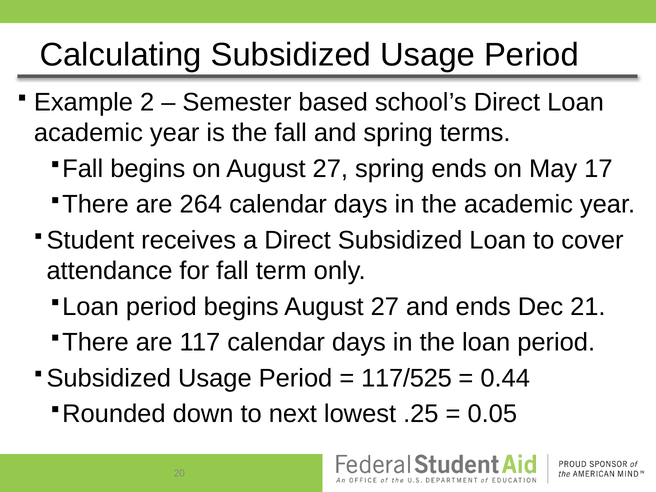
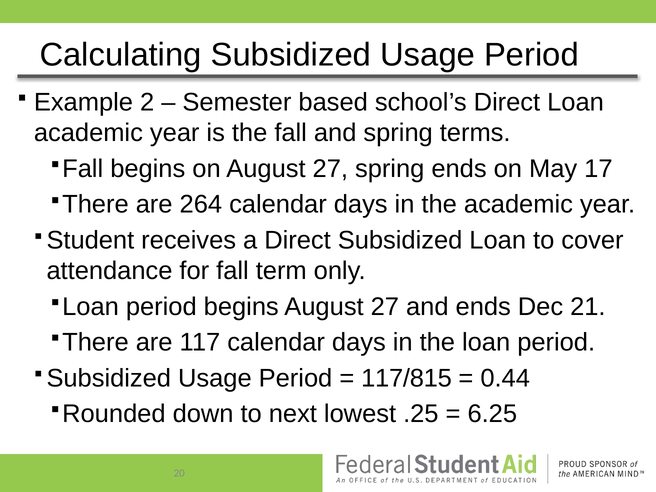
117/525: 117/525 -> 117/815
0.05: 0.05 -> 6.25
